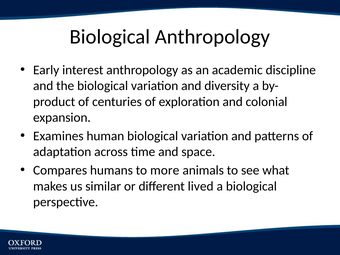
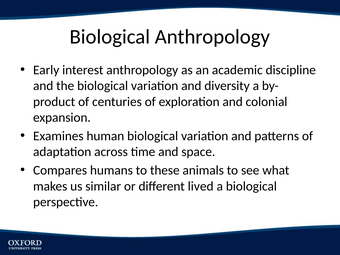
more: more -> these
